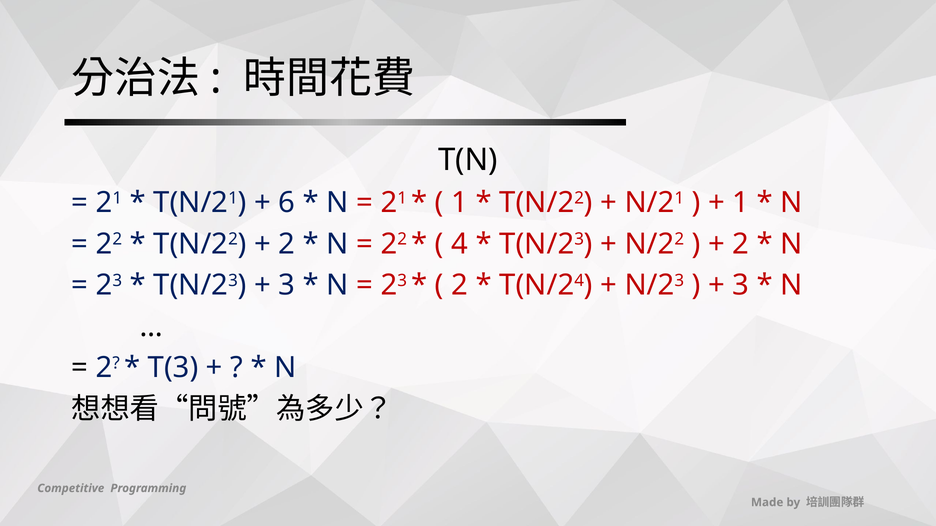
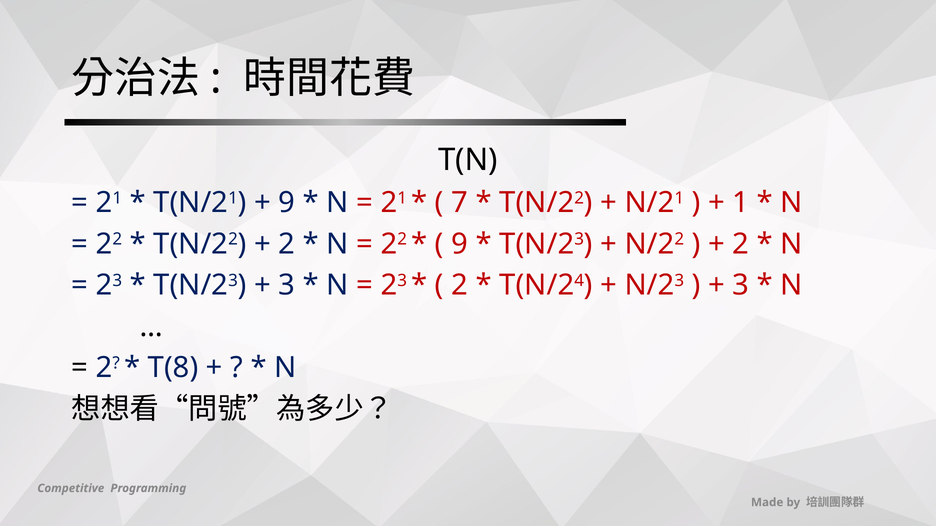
6 at (287, 203): 6 -> 9
1 at (460, 203): 1 -> 7
4 at (460, 244): 4 -> 9
T(3: T(3 -> T(8
